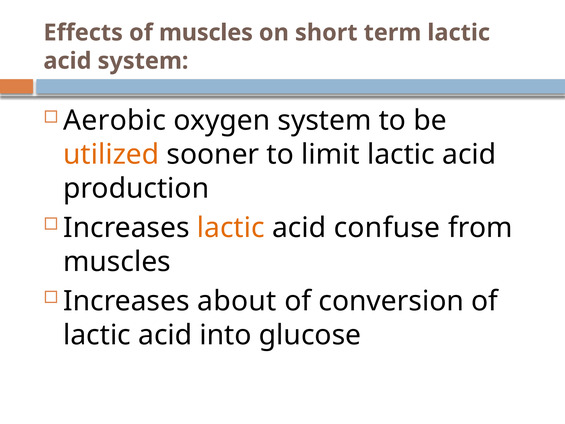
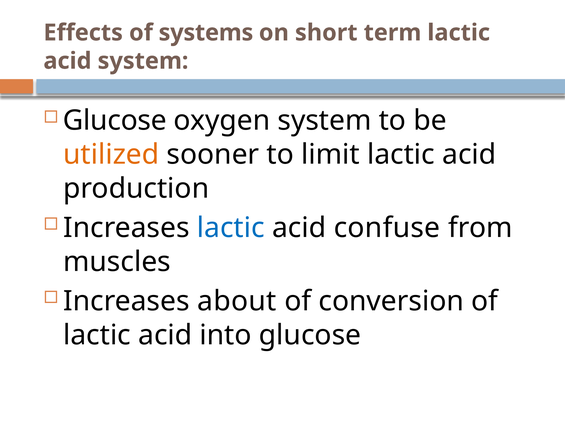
of muscles: muscles -> systems
Aerobic at (115, 121): Aerobic -> Glucose
lactic at (231, 228) colour: orange -> blue
